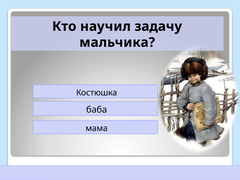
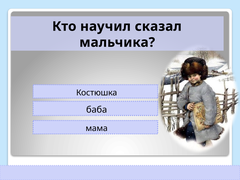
задачу: задачу -> сказал
